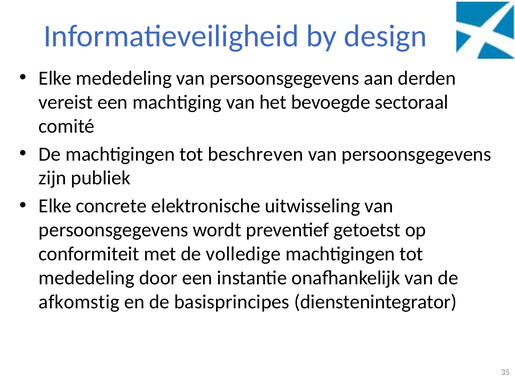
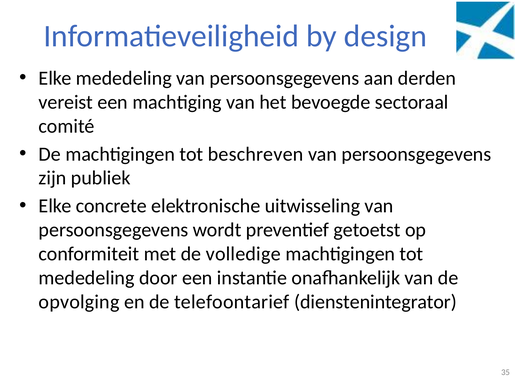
afkomstig: afkomstig -> opvolging
basisprincipes: basisprincipes -> telefoontarief
